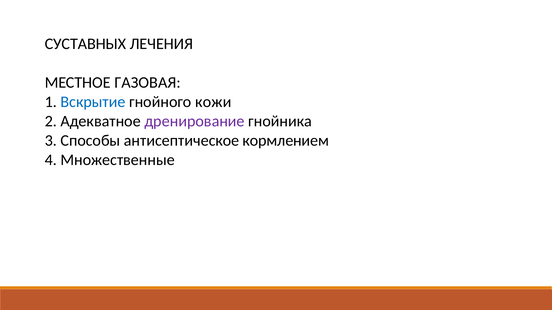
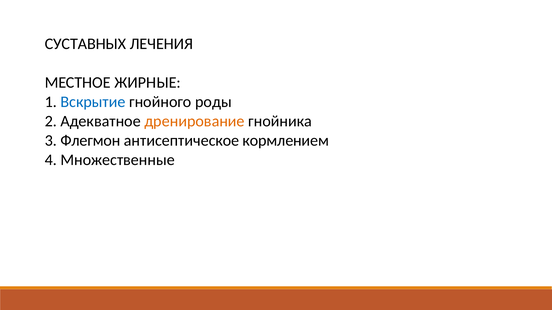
ГАЗОВАЯ: ГАЗОВАЯ -> ЖИРНЫЕ
кожи: кожи -> роды
дренирование colour: purple -> orange
Способы: Способы -> Флегмон
